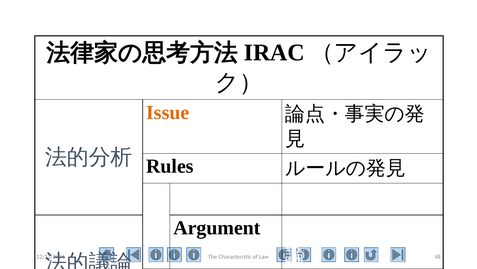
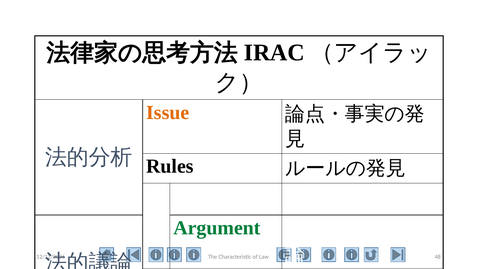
Argument colour: black -> green
